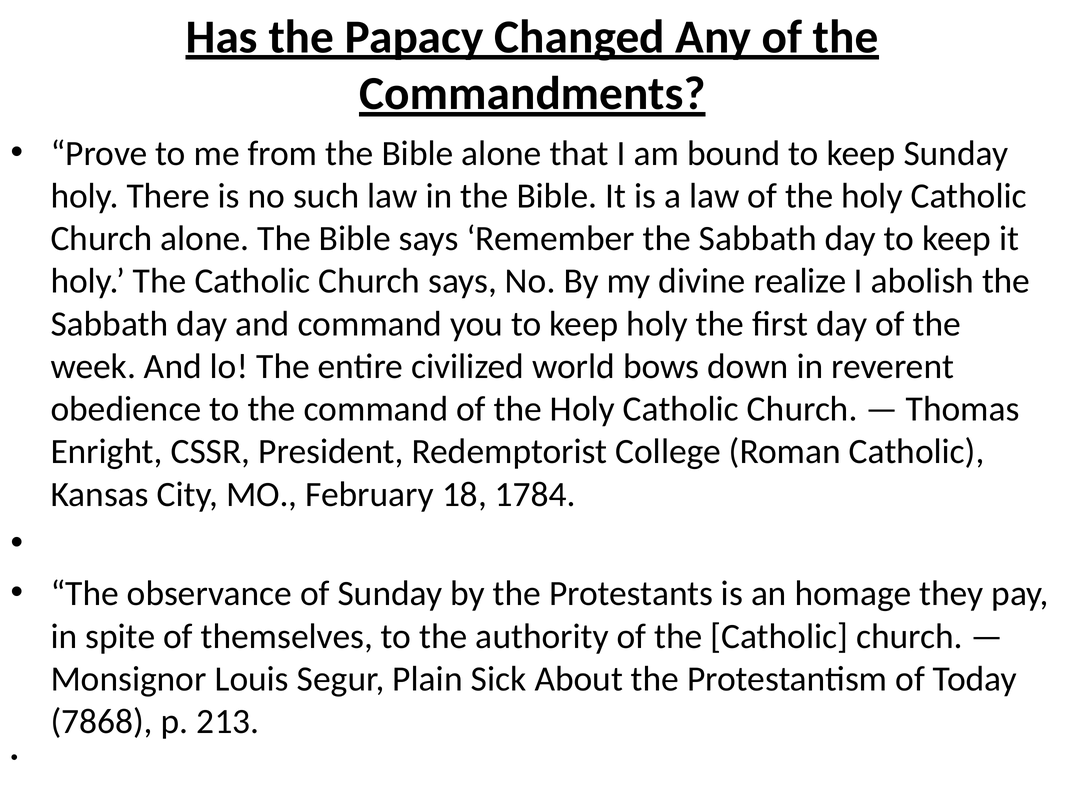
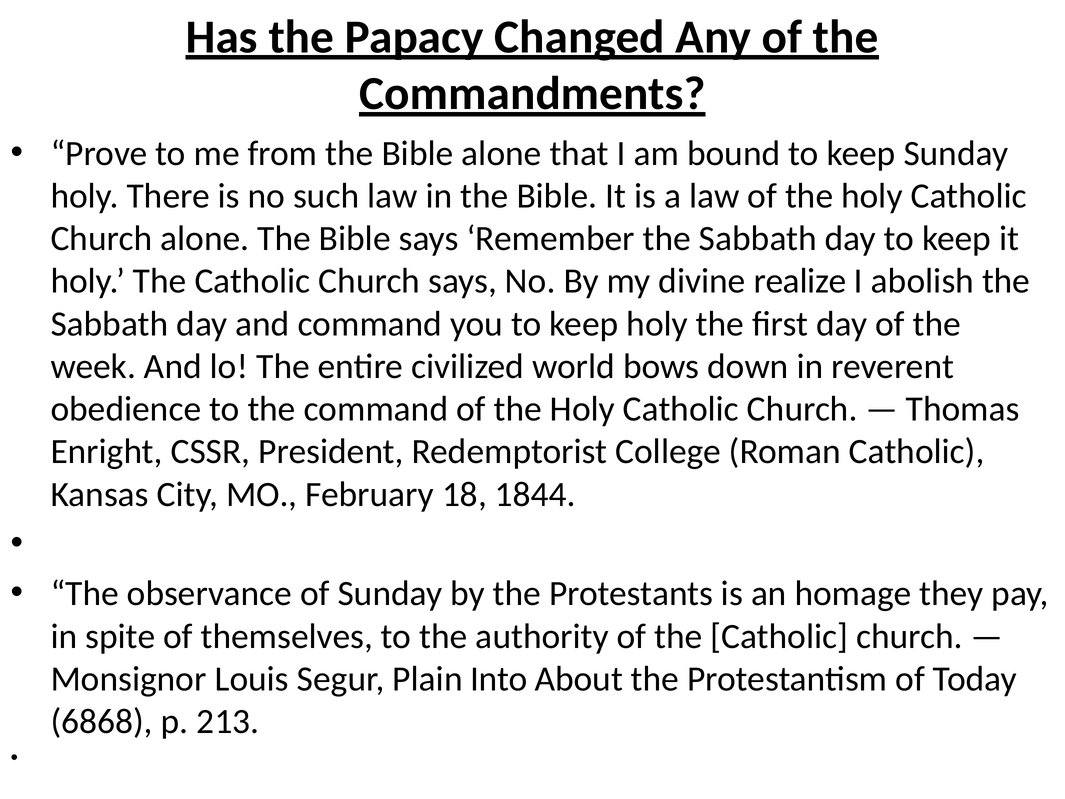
1784: 1784 -> 1844
Sick: Sick -> Into
7868: 7868 -> 6868
